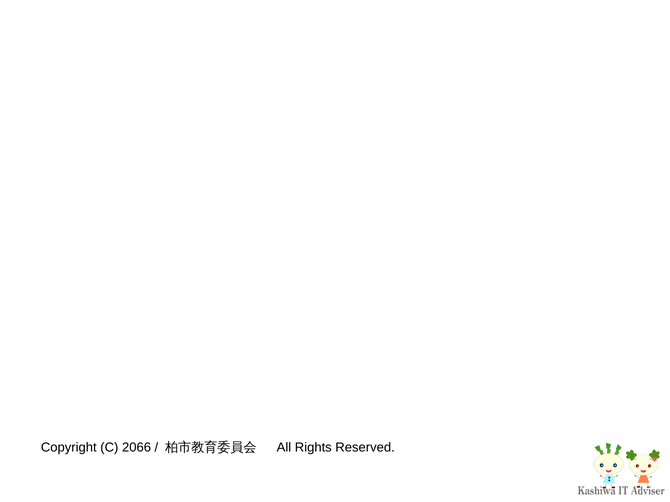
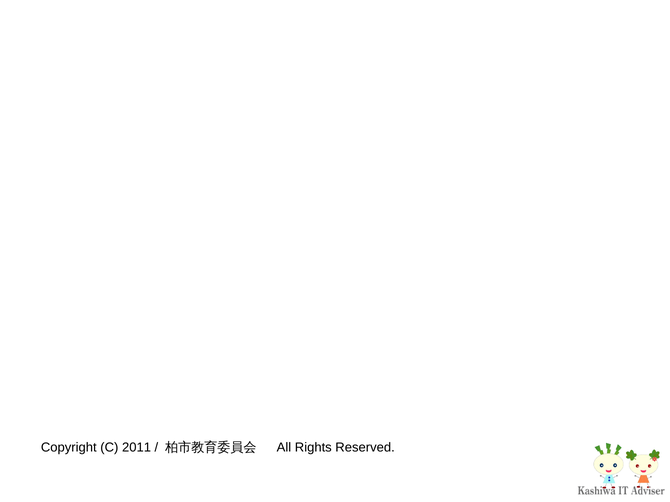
2066: 2066 -> 2011
